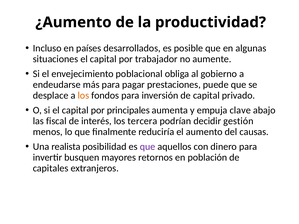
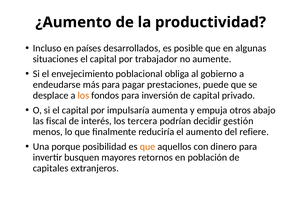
principales: principales -> impulsaría
clave: clave -> otros
causas: causas -> refiere
realista: realista -> porque
que at (148, 147) colour: purple -> orange
